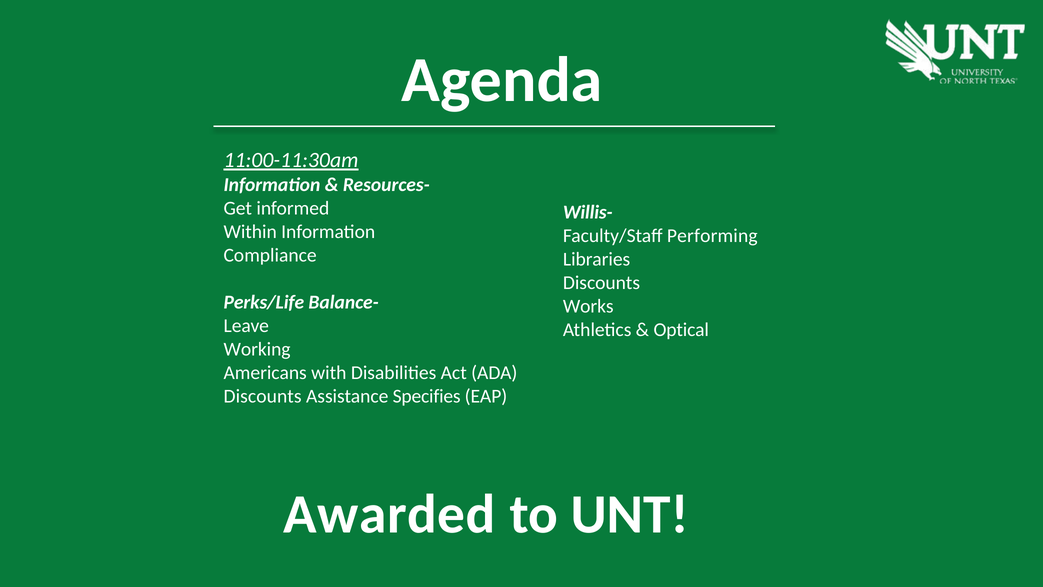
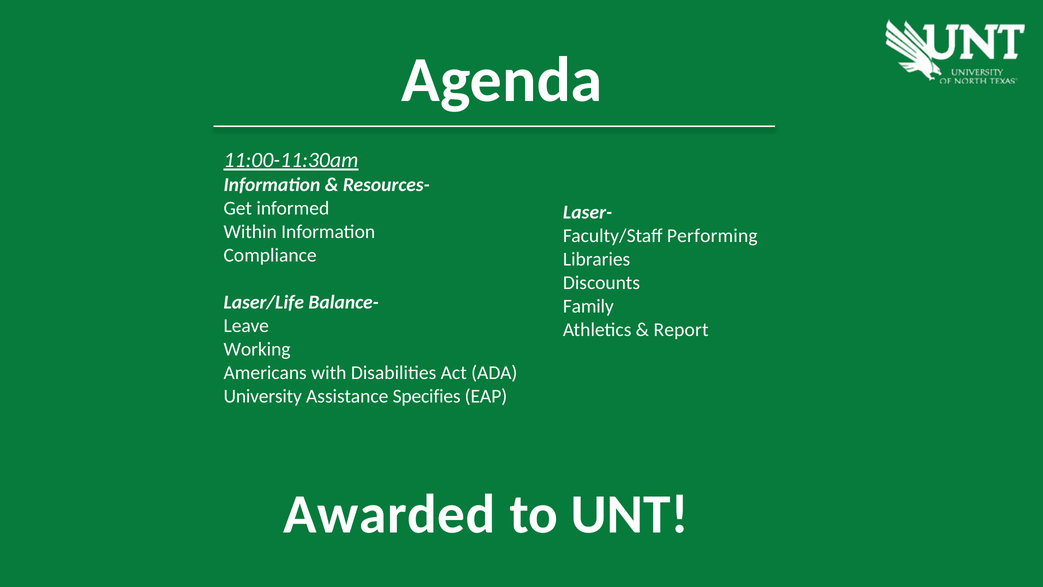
Willis-: Willis- -> Laser-
Perks/Life: Perks/Life -> Laser/Life
Works: Works -> Family
Optical: Optical -> Report
Discounts at (263, 396): Discounts -> University
